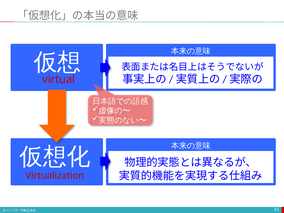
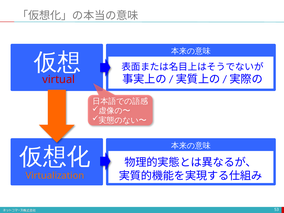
Virtualization colour: red -> orange
